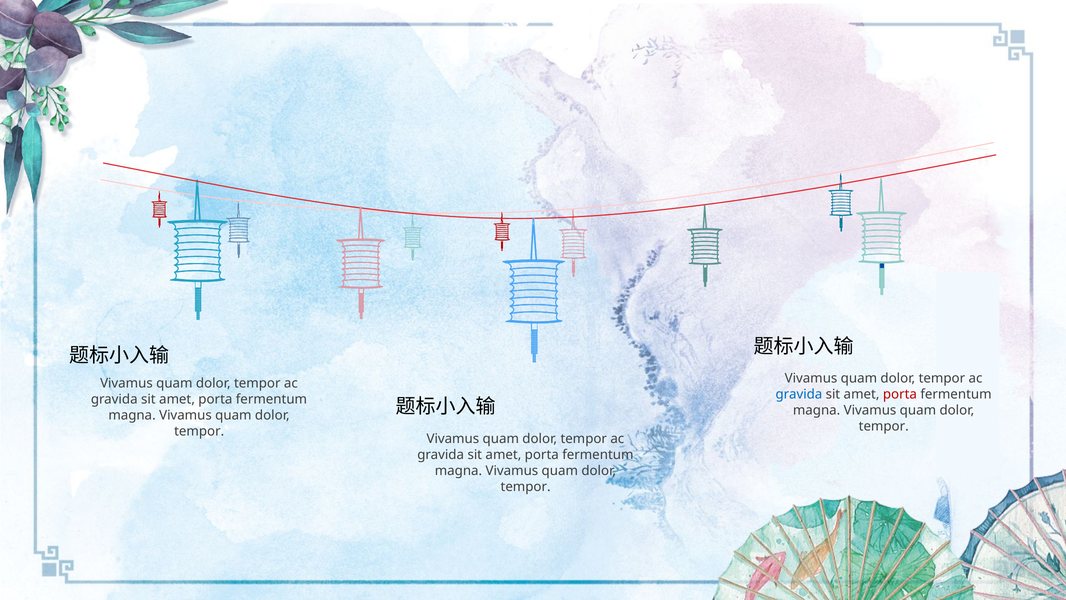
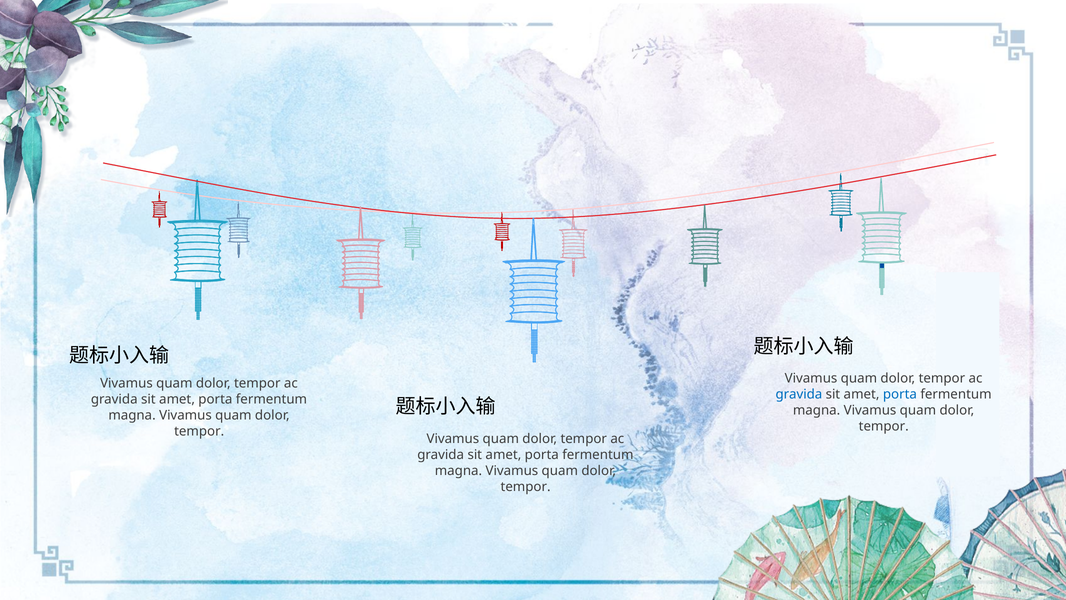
porta at (900, 394) colour: red -> blue
